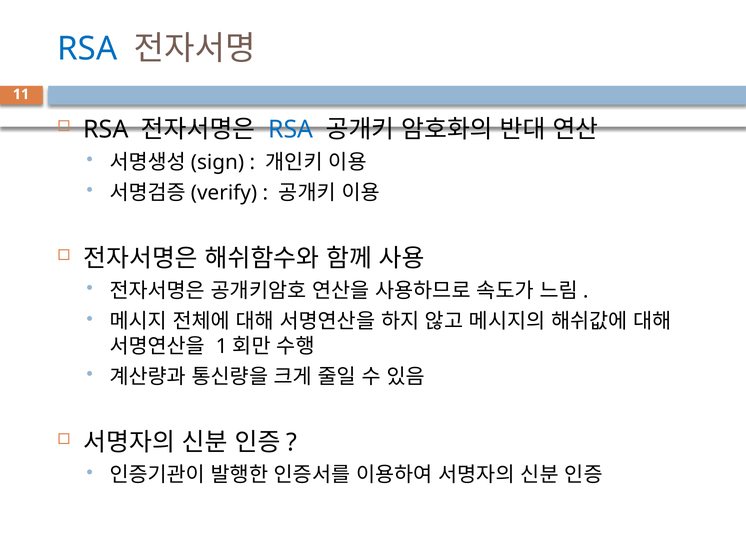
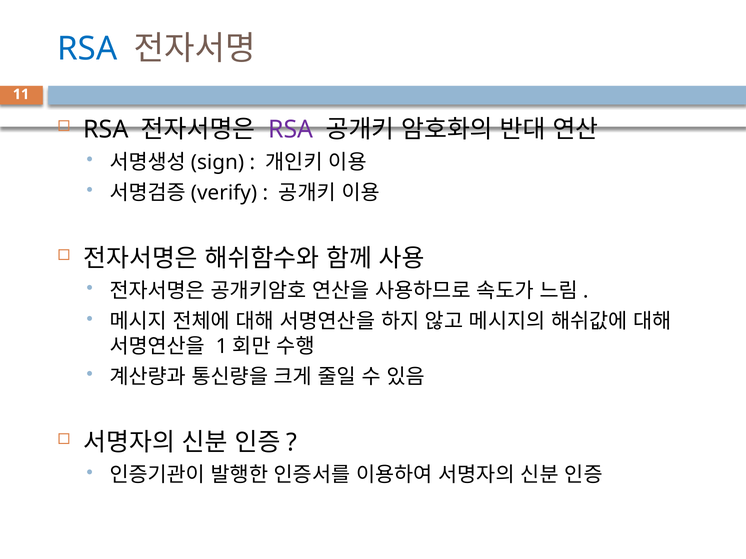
RSA at (291, 130) colour: blue -> purple
